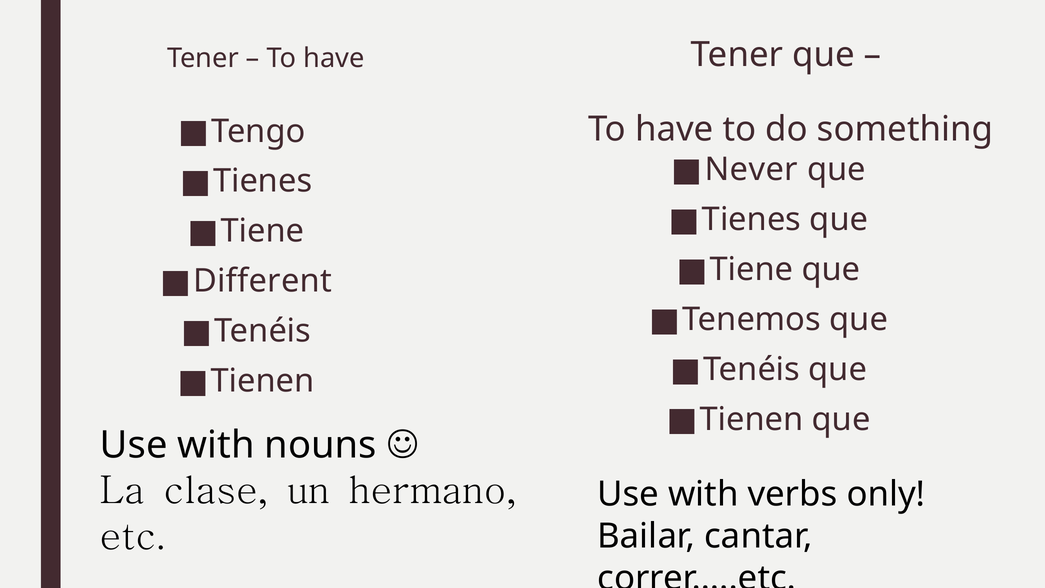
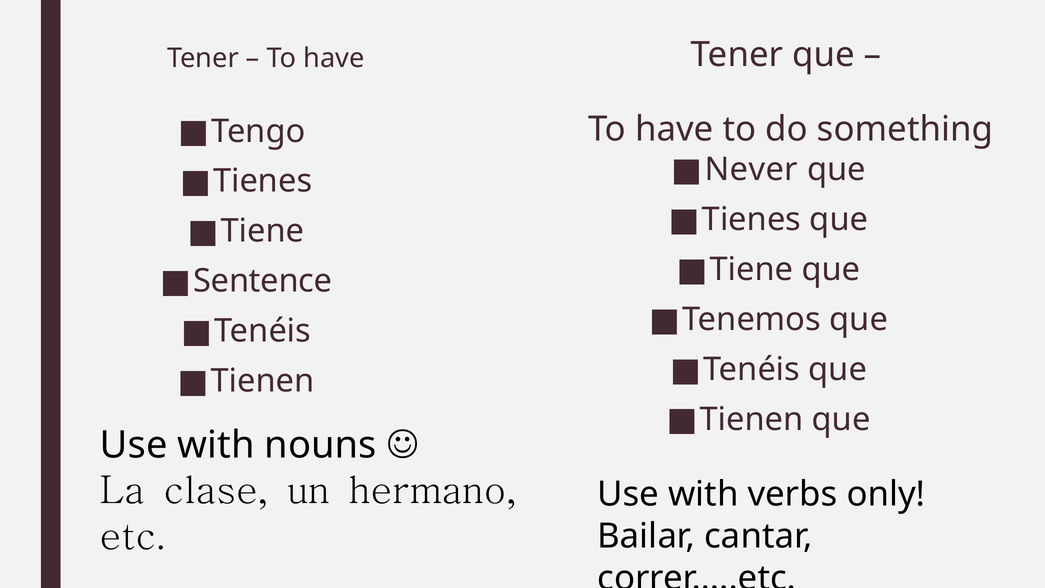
Different: Different -> Sentence
